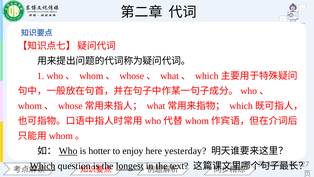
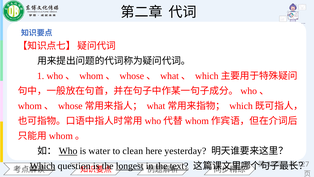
hotter: hotter -> water
enjoy: enjoy -> clean
text underline: none -> present
